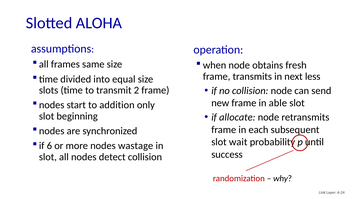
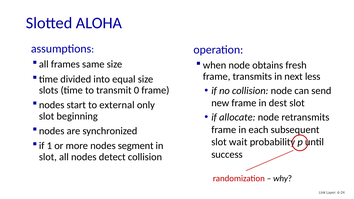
2: 2 -> 0
able: able -> dest
addition: addition -> external
6: 6 -> 1
wastage: wastage -> segment
